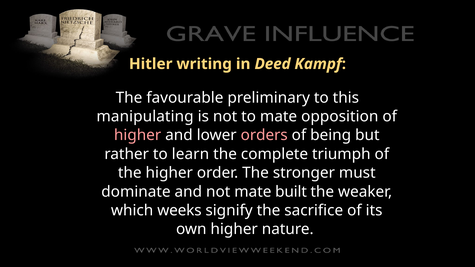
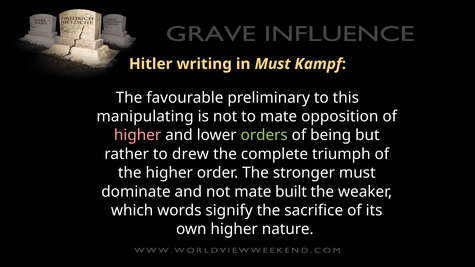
in Deed: Deed -> Must
orders colour: pink -> light green
learn: learn -> drew
weeks: weeks -> words
